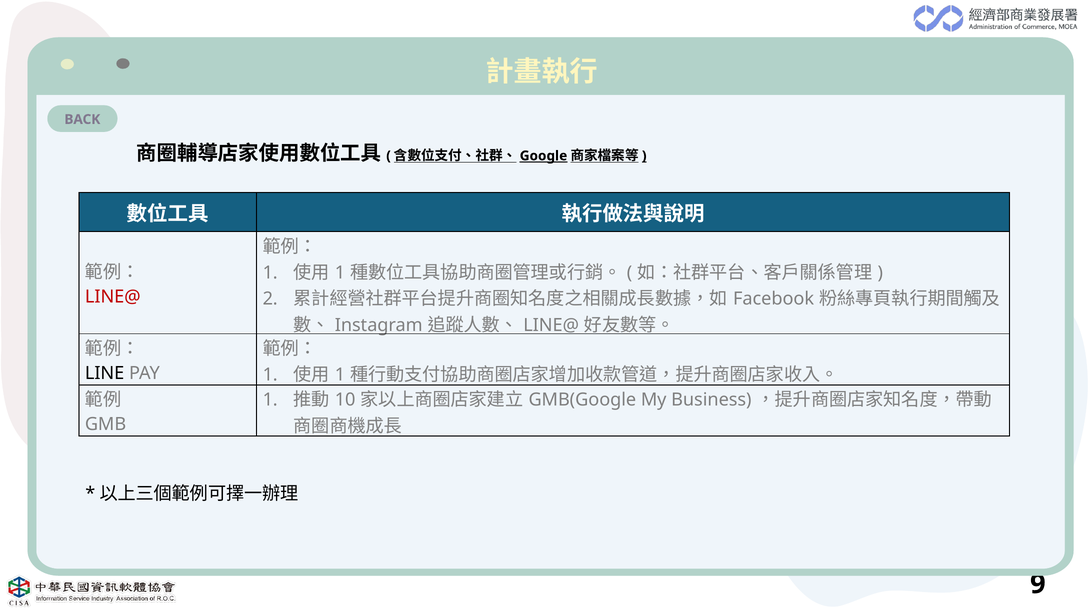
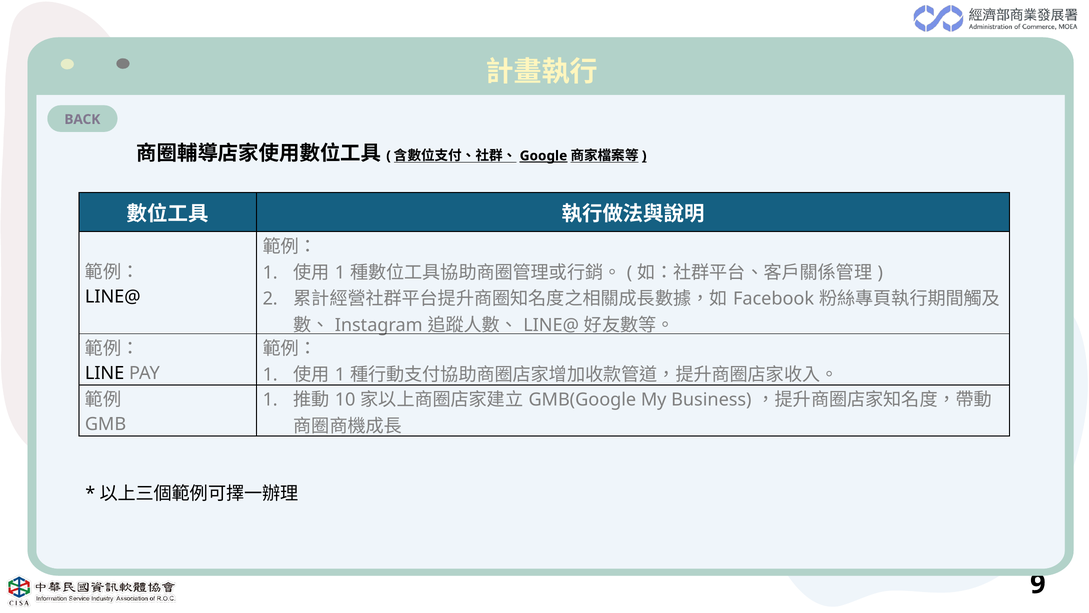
LINE@ at (113, 297) colour: red -> black
